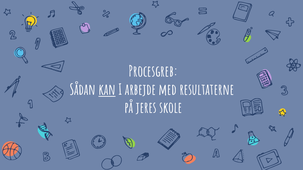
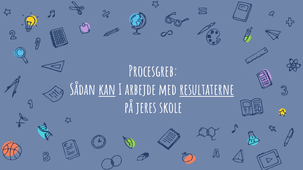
resultaterne underline: none -> present
